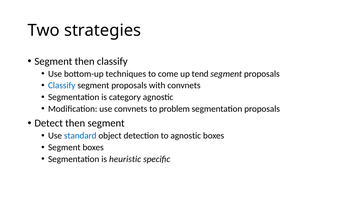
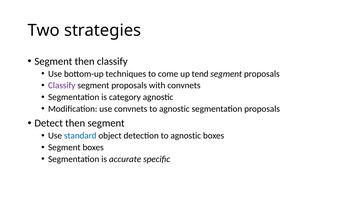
Classify at (62, 86) colour: blue -> purple
convnets to problem: problem -> agnostic
heuristic: heuristic -> accurate
